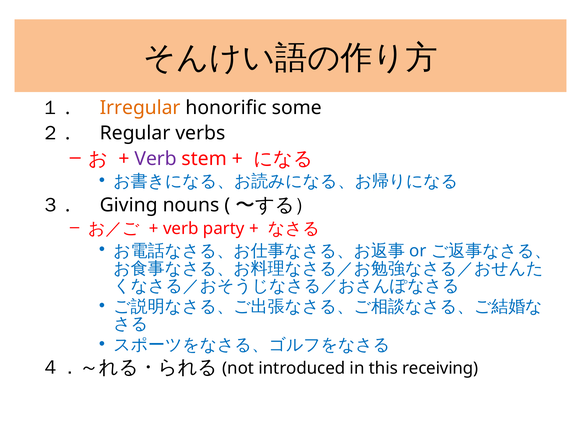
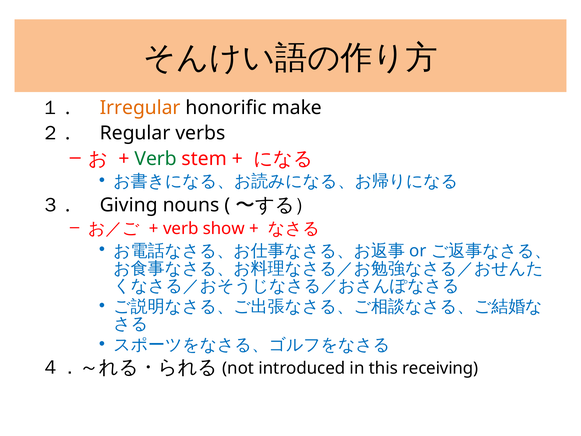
some: some -> make
Verb at (156, 159) colour: purple -> green
party: party -> show
